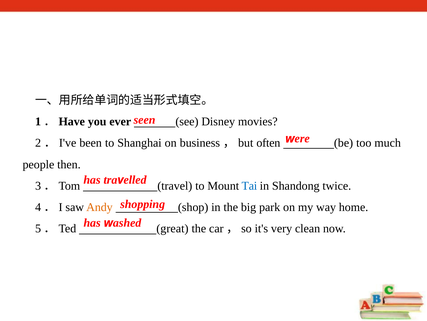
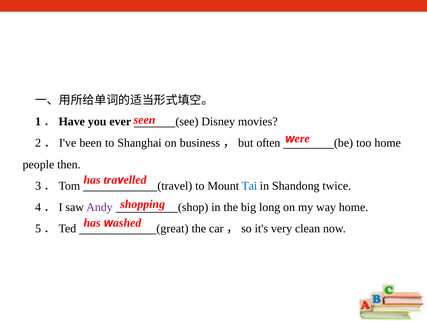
too much: much -> home
Andy colour: orange -> purple
park: park -> long
